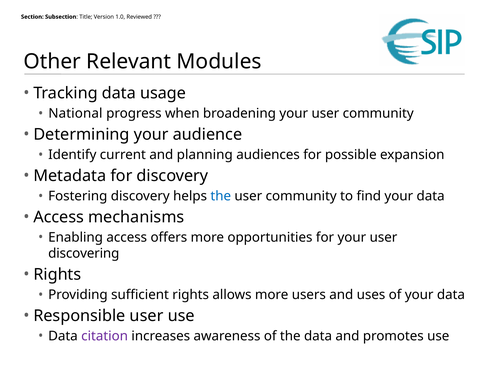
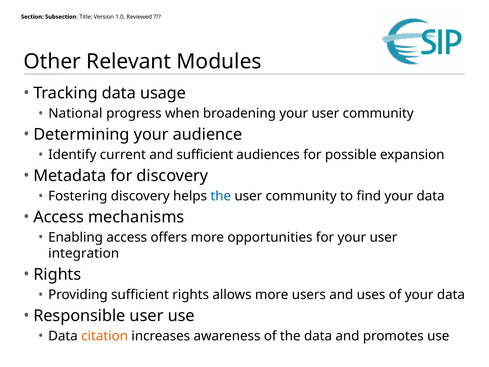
and planning: planning -> sufficient
discovering: discovering -> integration
citation colour: purple -> orange
